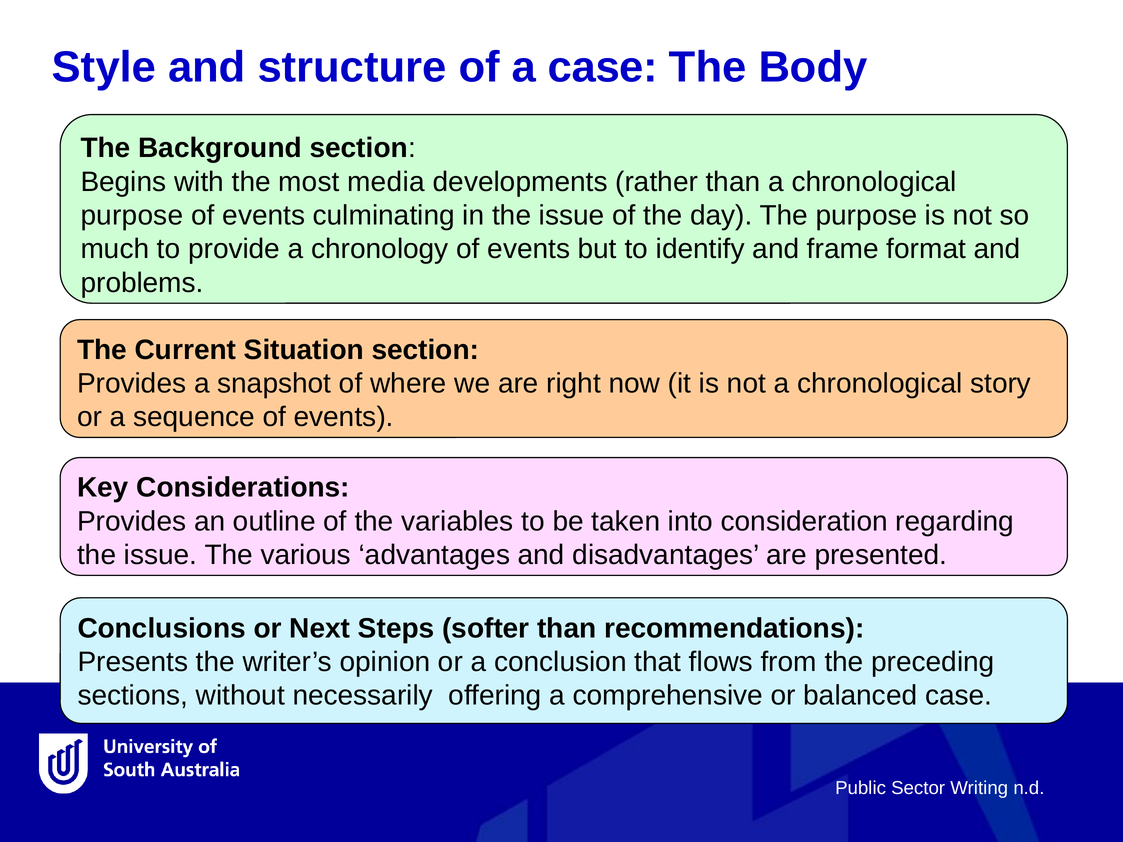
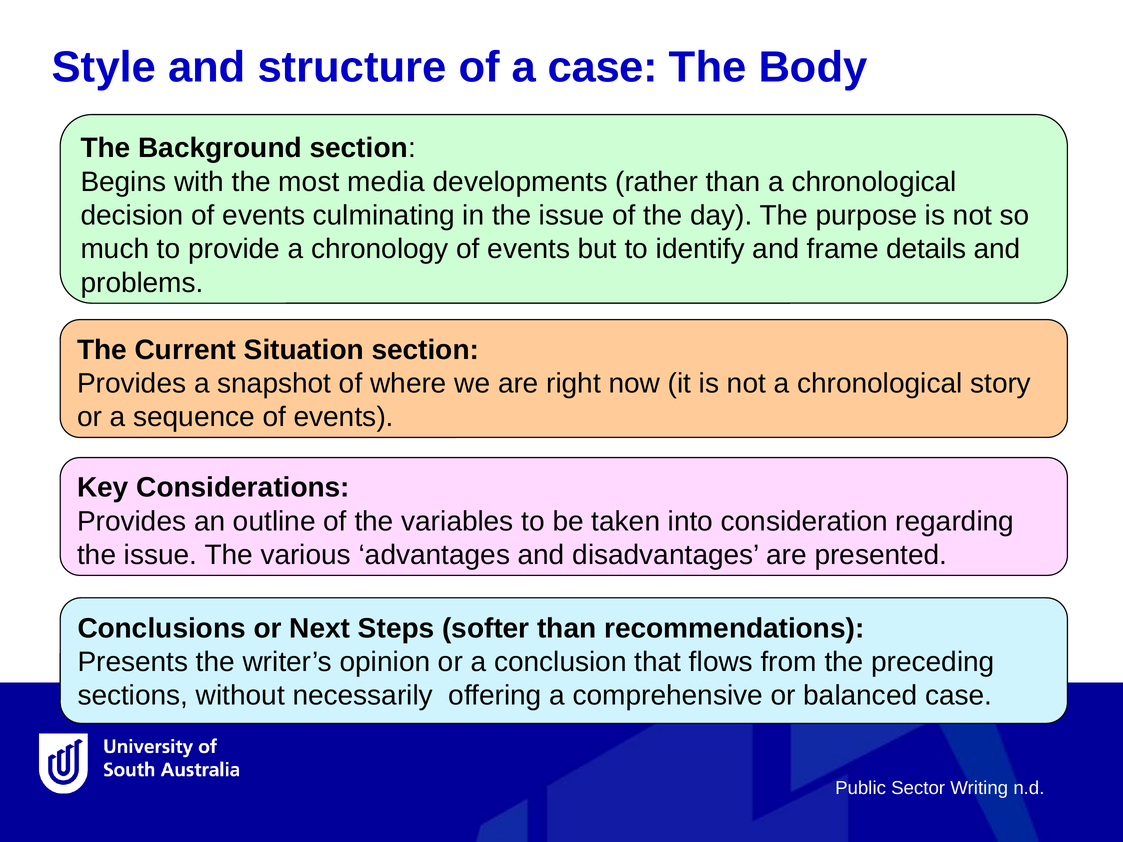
purpose at (132, 216): purpose -> decision
format: format -> details
